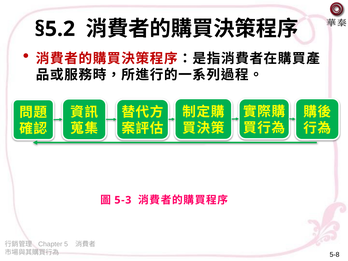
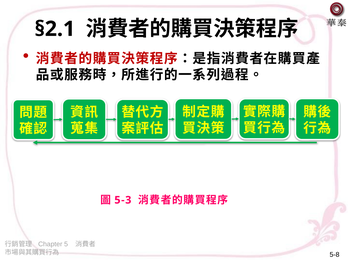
§5.2: §5.2 -> §2.1
